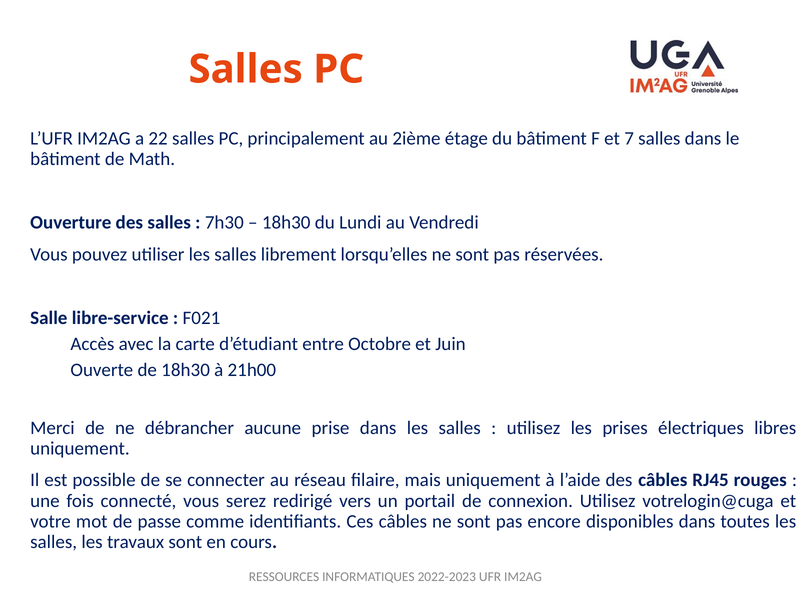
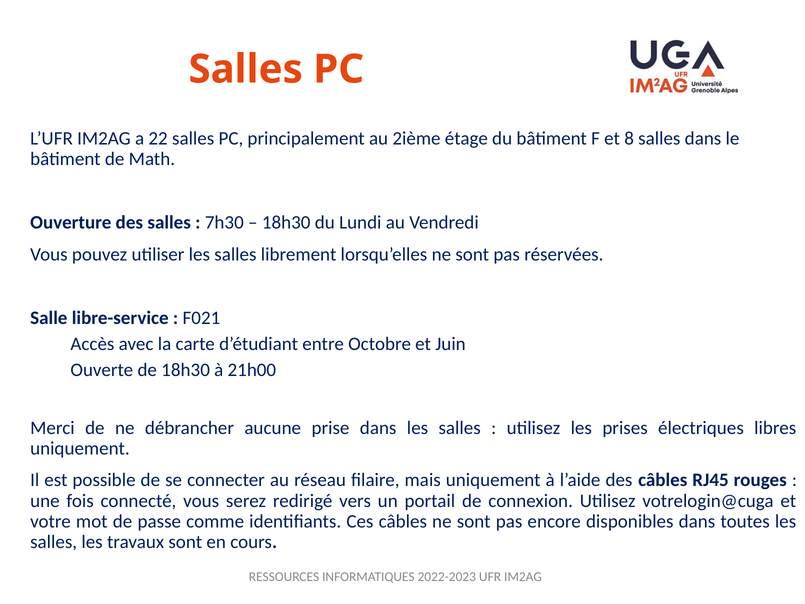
7: 7 -> 8
